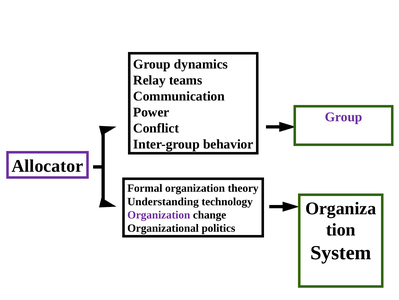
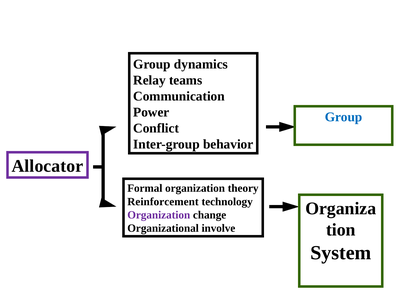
Group at (344, 117) colour: purple -> blue
Understanding: Understanding -> Reinforcement
politics: politics -> involve
